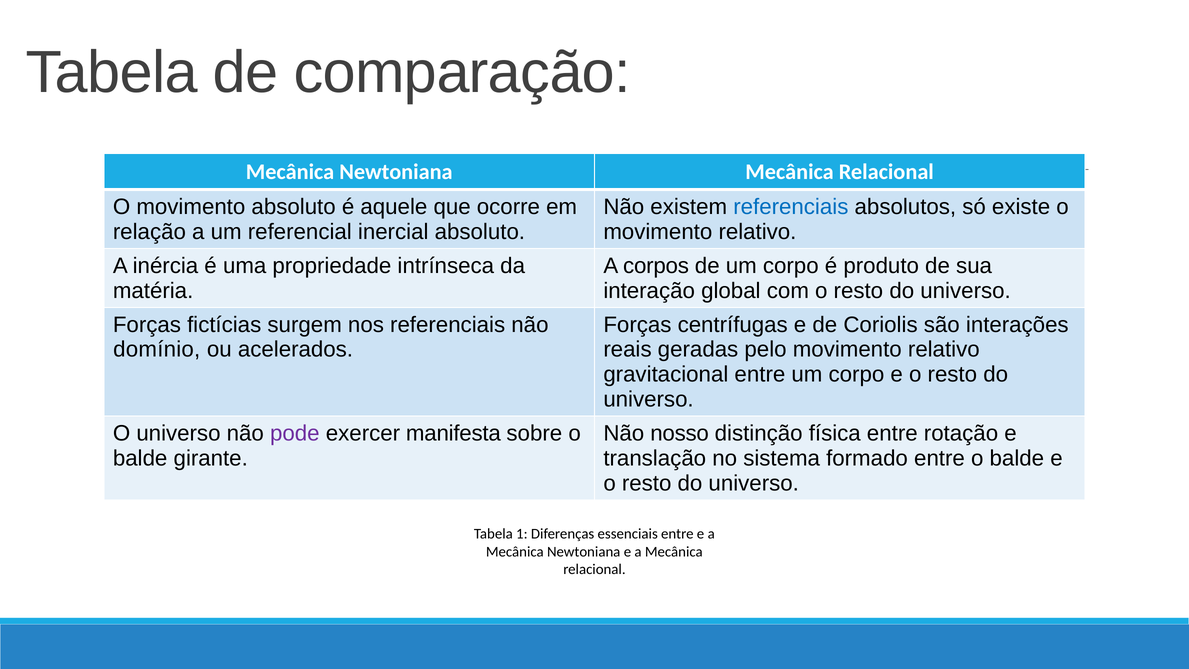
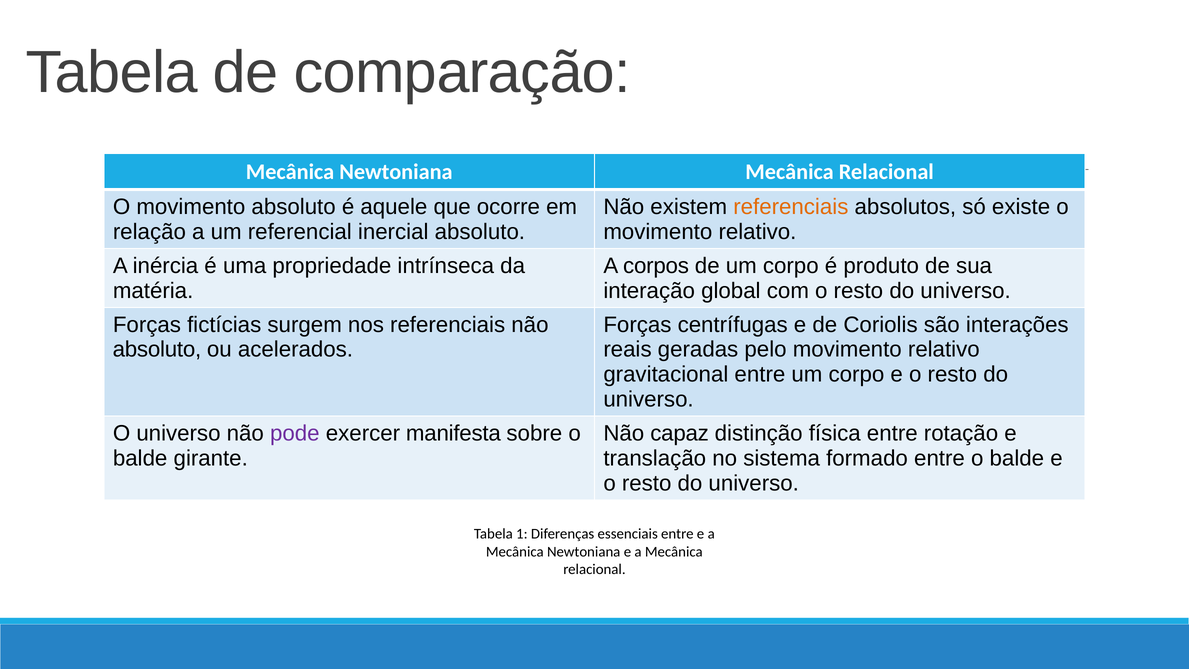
referenciais at (791, 207) colour: blue -> orange
domínio at (157, 350): domínio -> absoluto
nosso: nosso -> capaz
